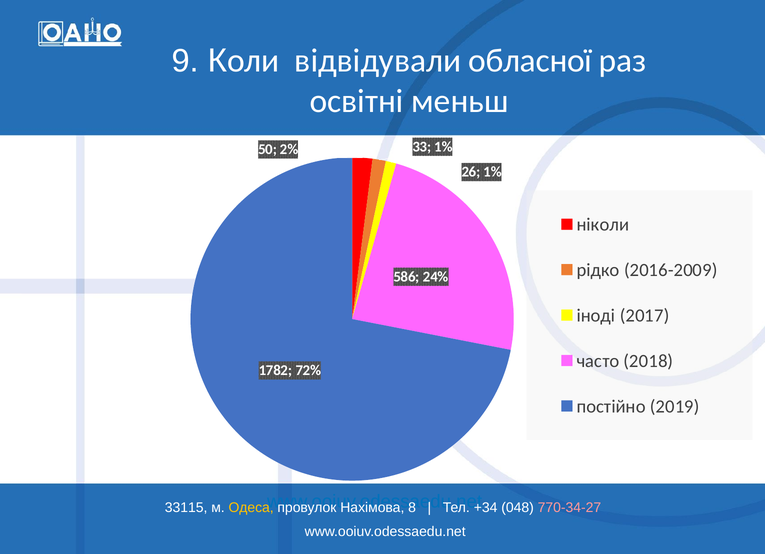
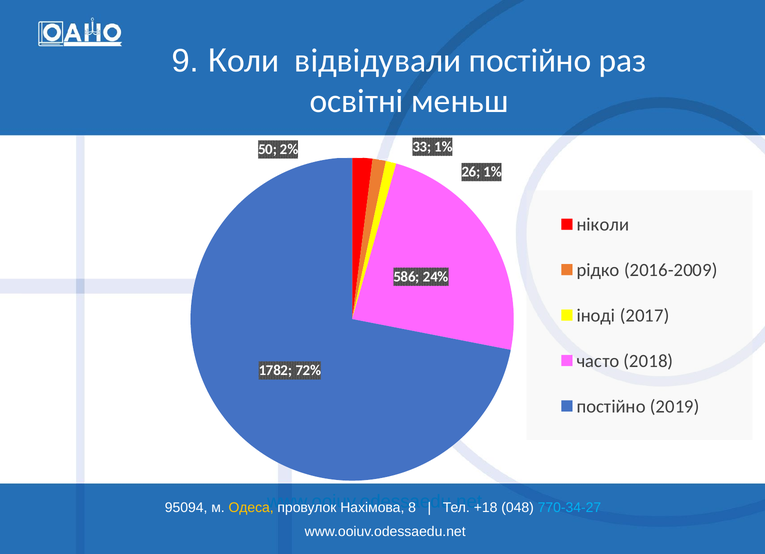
відвідували обласної: обласної -> постійно
33115: 33115 -> 95094
+34: +34 -> +18
770-34-27 colour: pink -> light blue
